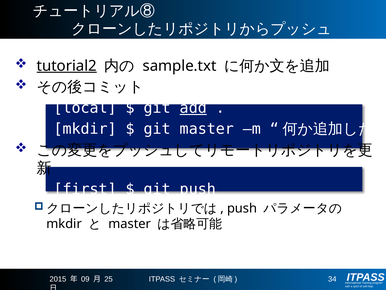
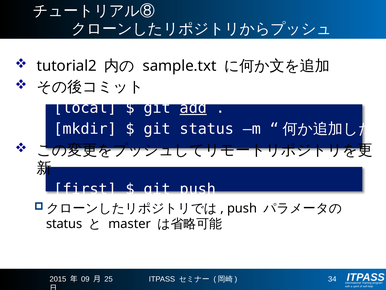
tutorial2 underline: present -> none
git master: master -> status
mkdir at (64, 223): mkdir -> status
